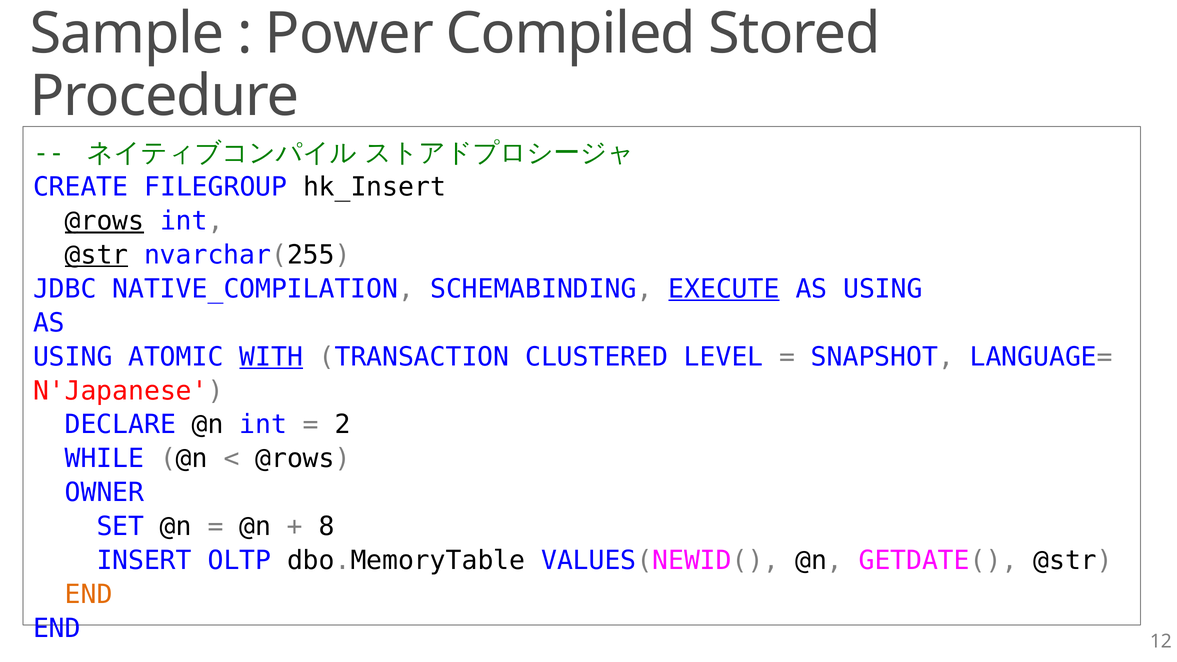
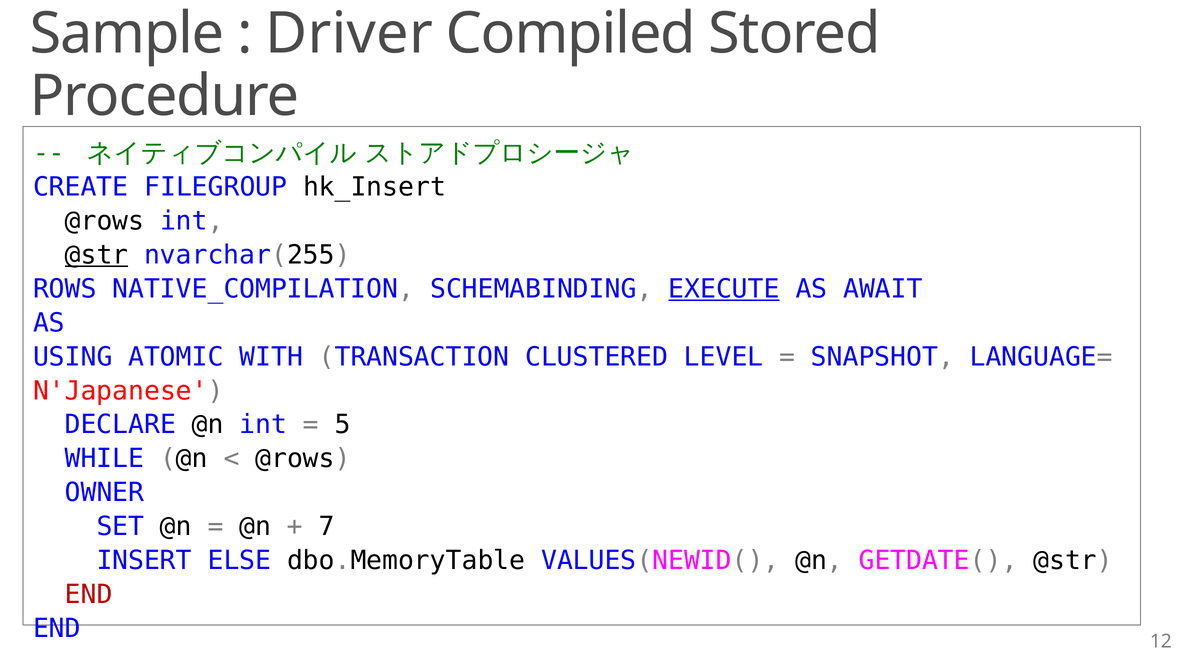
Power: Power -> Driver
@rows at (104, 221) underline: present -> none
JDBC: JDBC -> ROWS
USING at (883, 289): USING -> AWAIT
WITH underline: present -> none
2: 2 -> 5
8: 8 -> 7
OLTP: OLTP -> ELSE
END at (89, 594) colour: orange -> red
